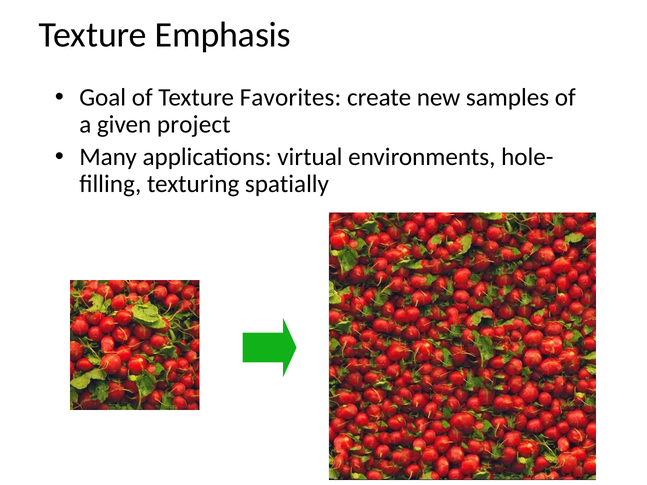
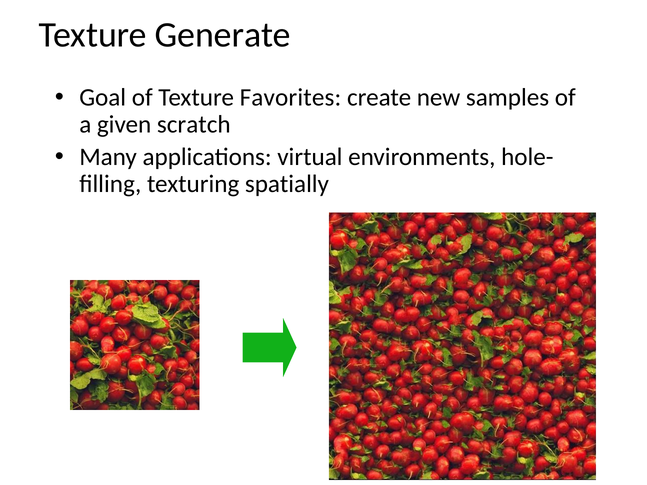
Emphasis: Emphasis -> Generate
project: project -> scratch
